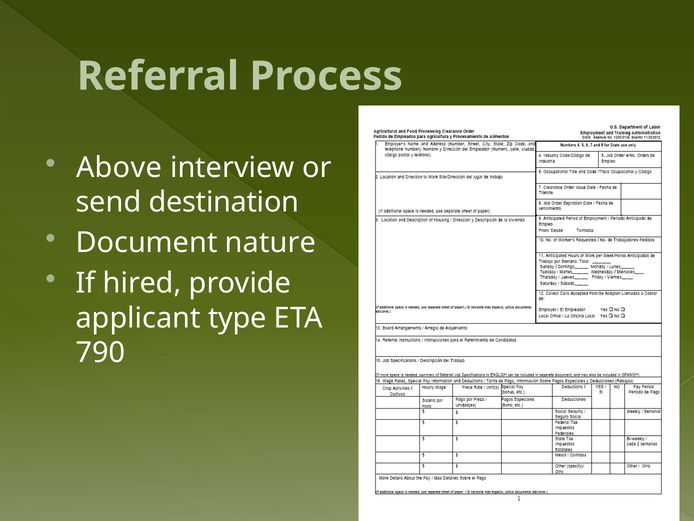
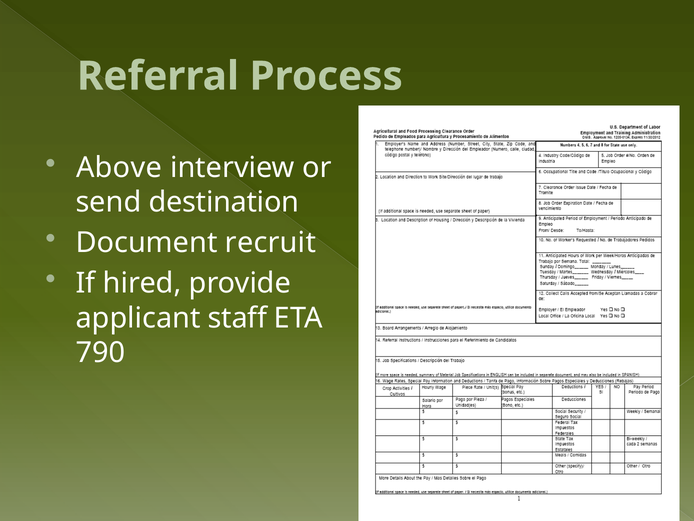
nature: nature -> recruit
type: type -> staff
